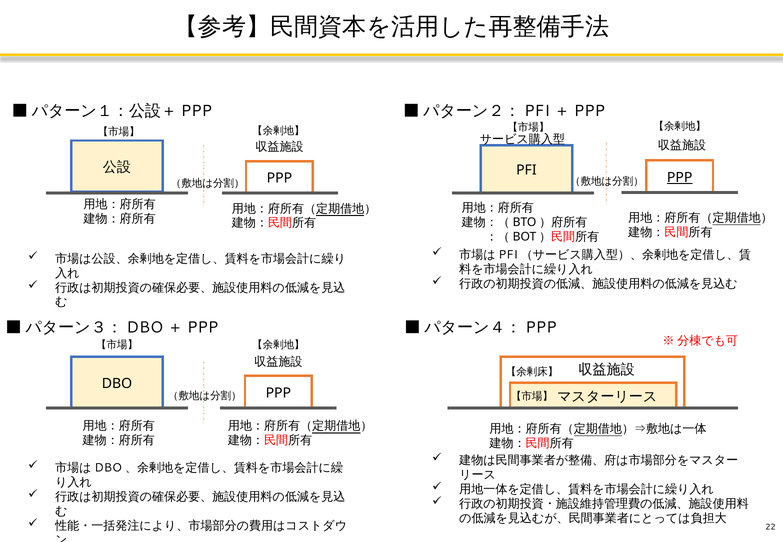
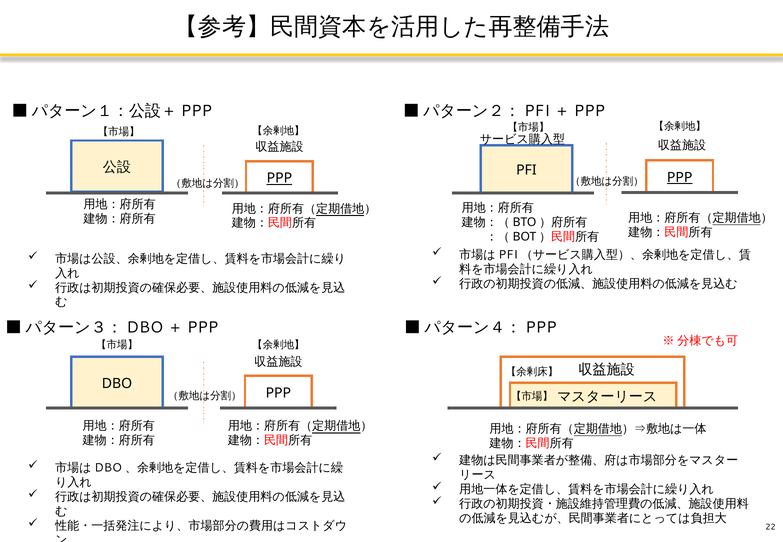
PPP at (279, 178) underline: none -> present
